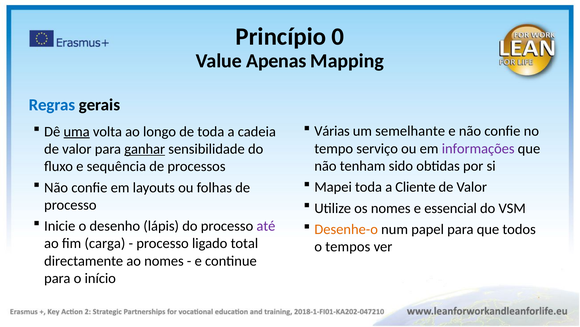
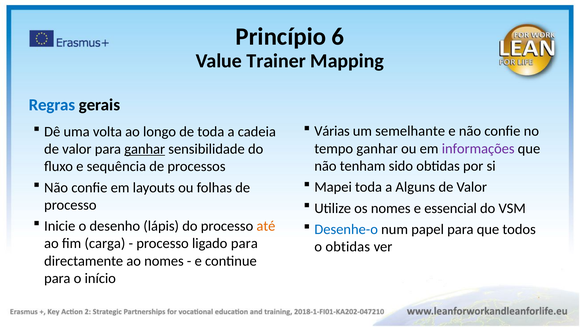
0: 0 -> 6
Apenas: Apenas -> Trainer
uma underline: present -> none
tempo serviço: serviço -> ganhar
Cliente: Cliente -> Alguns
até colour: purple -> orange
Desenhe-o colour: orange -> blue
ligado total: total -> para
o tempos: tempos -> obtidas
